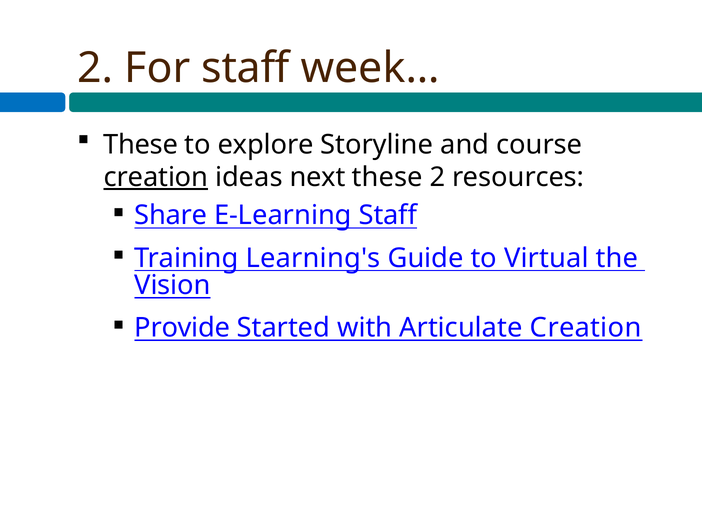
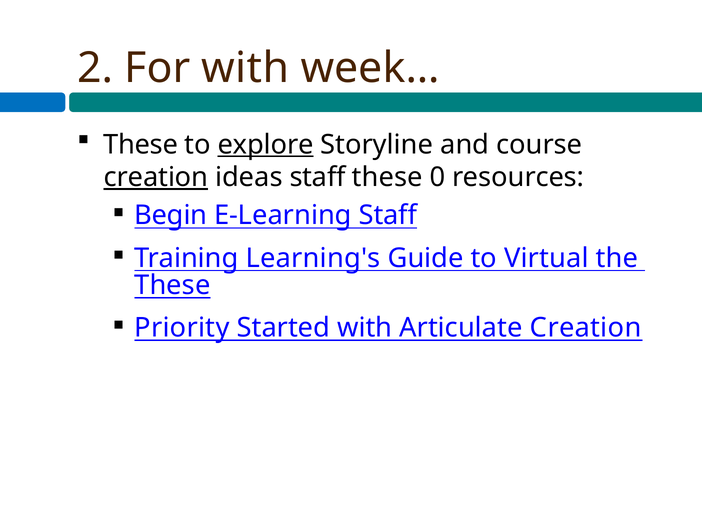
For staff: staff -> with
explore underline: none -> present
ideas next: next -> staff
these 2: 2 -> 0
Share: Share -> Begin
Vision at (172, 286): Vision -> These
Provide: Provide -> Priority
